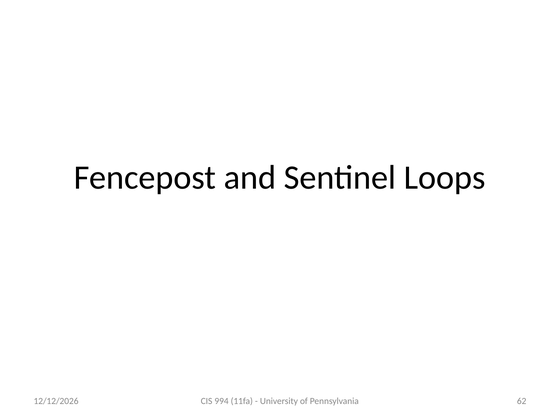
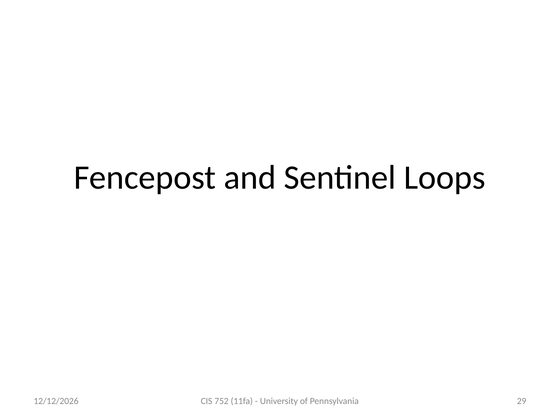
994: 994 -> 752
62: 62 -> 29
